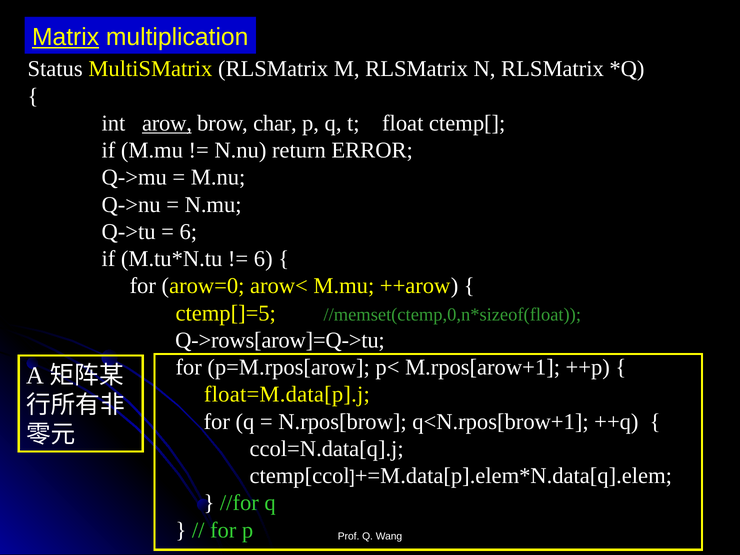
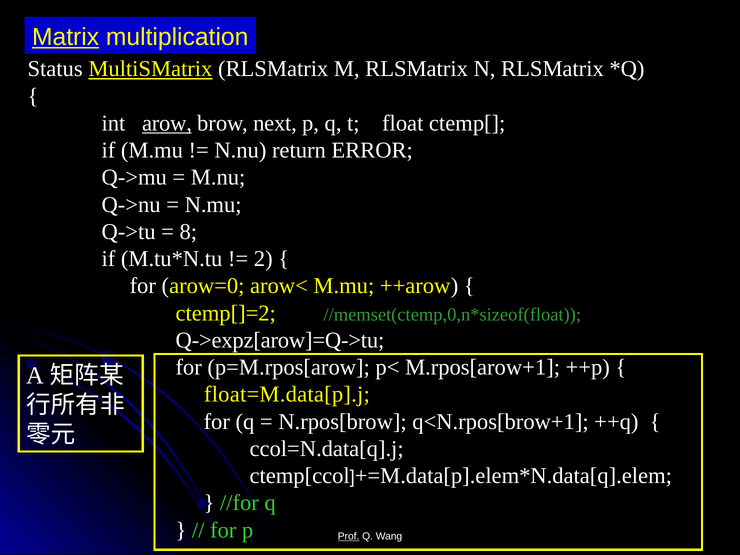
MultiSMatrix underline: none -> present
char: char -> next
6 at (188, 232): 6 -> 8
6 at (263, 259): 6 -> 2
ctemp[]=5: ctemp[]=5 -> ctemp[]=2
Q->rows[arow]=Q->tu: Q->rows[arow]=Q->tu -> Q->expz[arow]=Q->tu
Prof underline: none -> present
